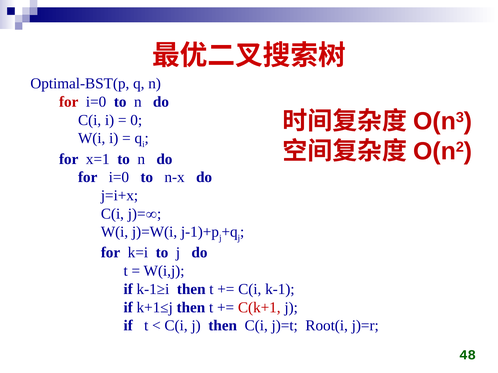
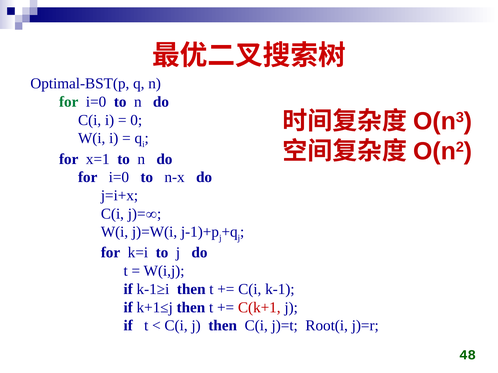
for at (69, 102) colour: red -> green
